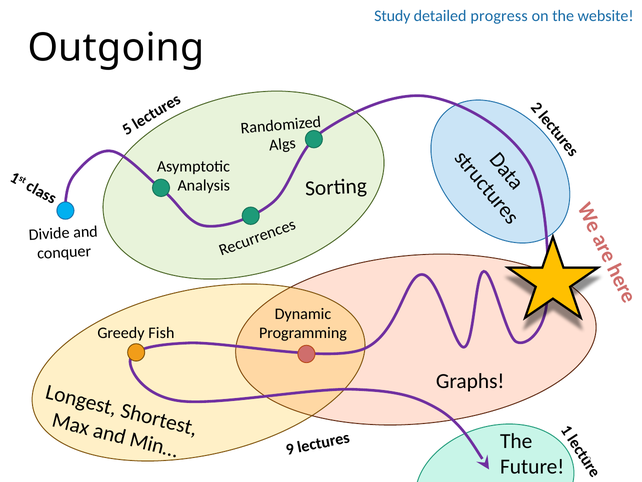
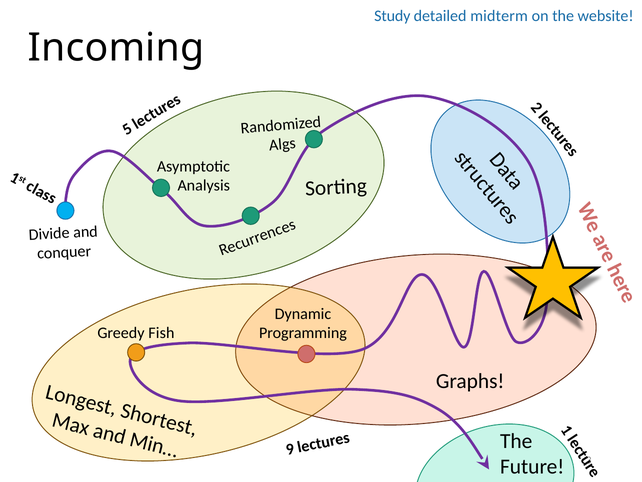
progress: progress -> midterm
Outgoing: Outgoing -> Incoming
